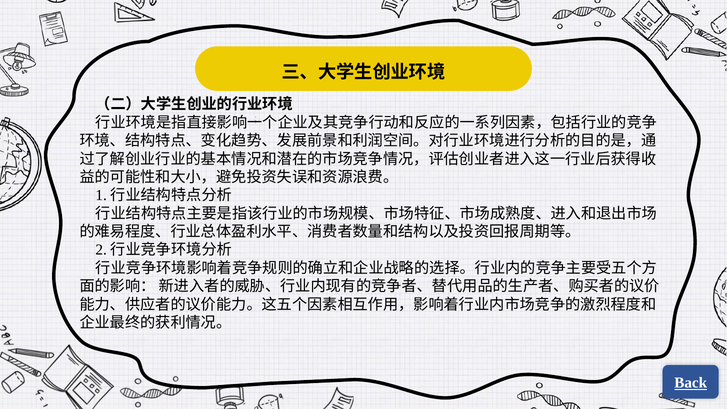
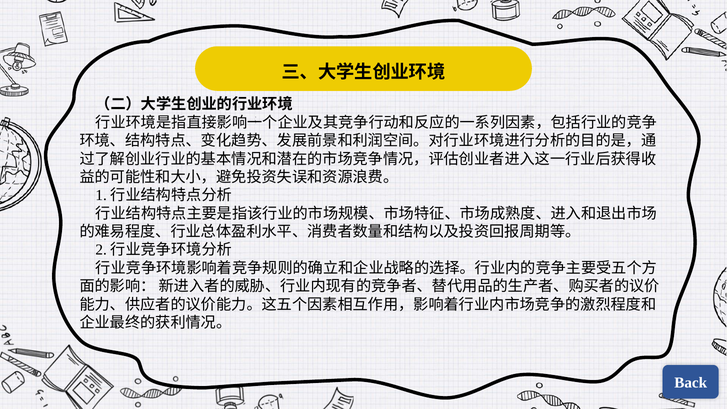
Back underline: present -> none
